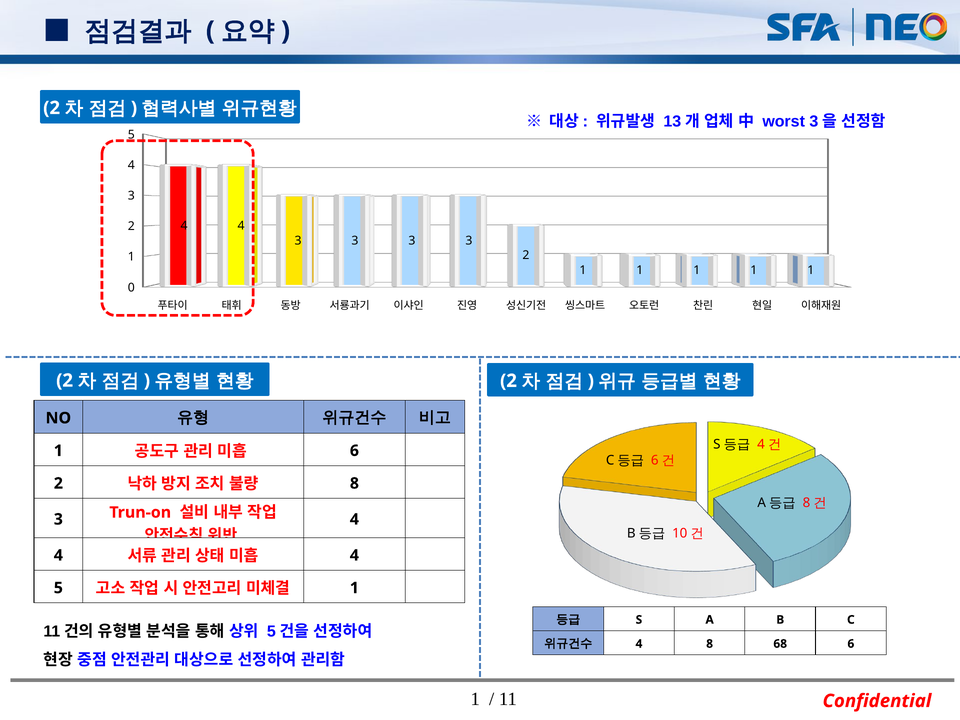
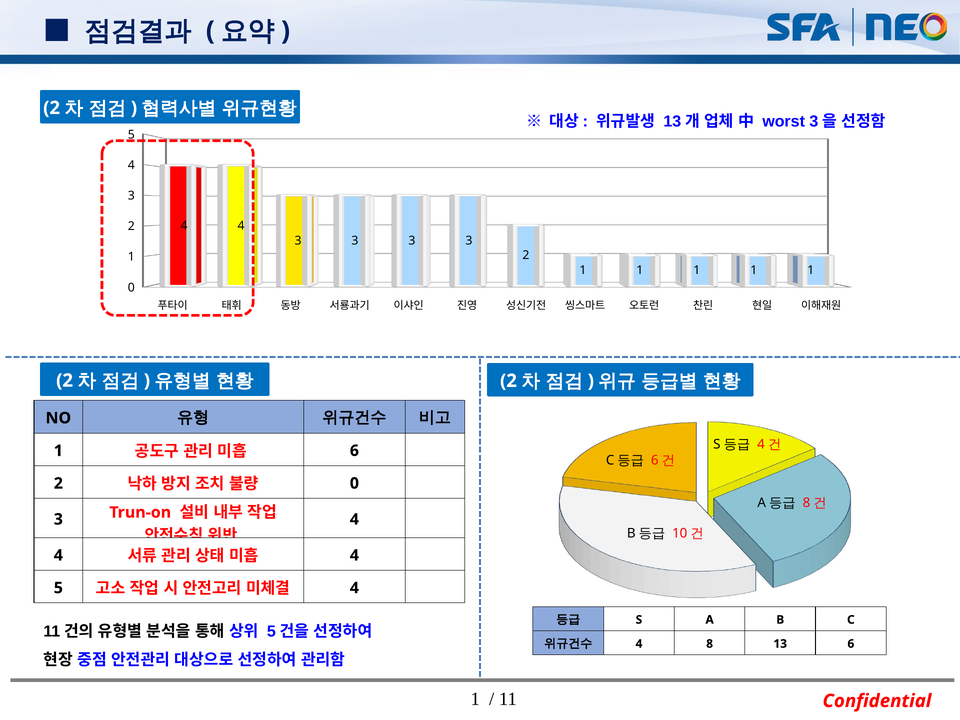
8 at (354, 483): 8 -> 0
1 at (354, 588): 1 -> 4
68: 68 -> 13
